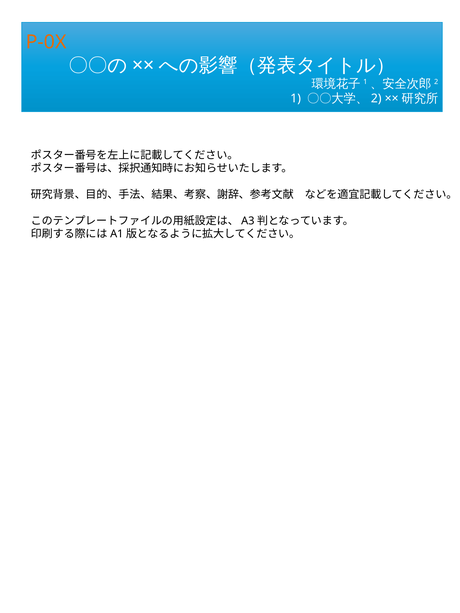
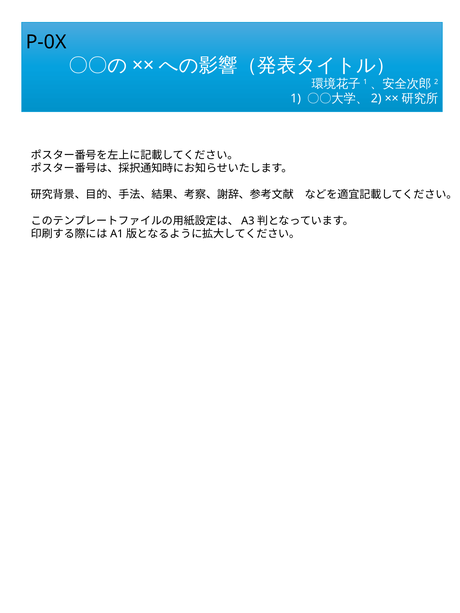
P-0X colour: orange -> black
